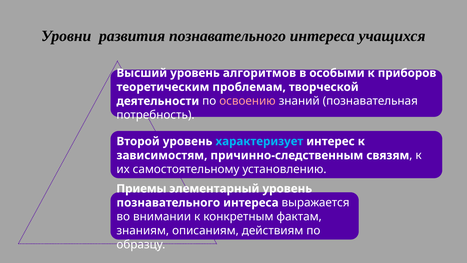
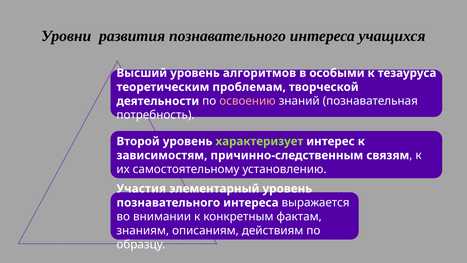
приборов: приборов -> тезауруса
характеризует colour: light blue -> light green
Приемы: Приемы -> Участия
